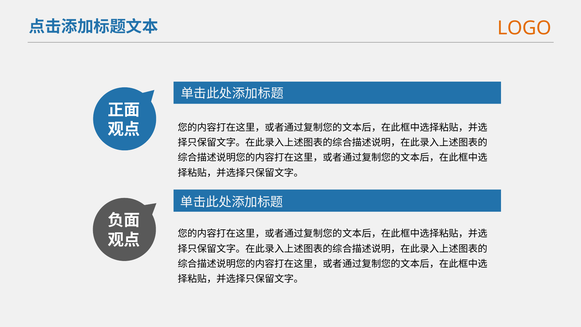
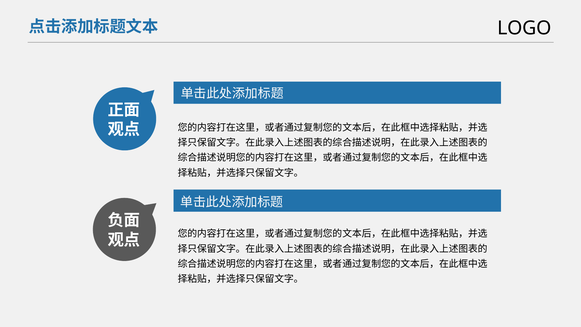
LOGO colour: orange -> black
